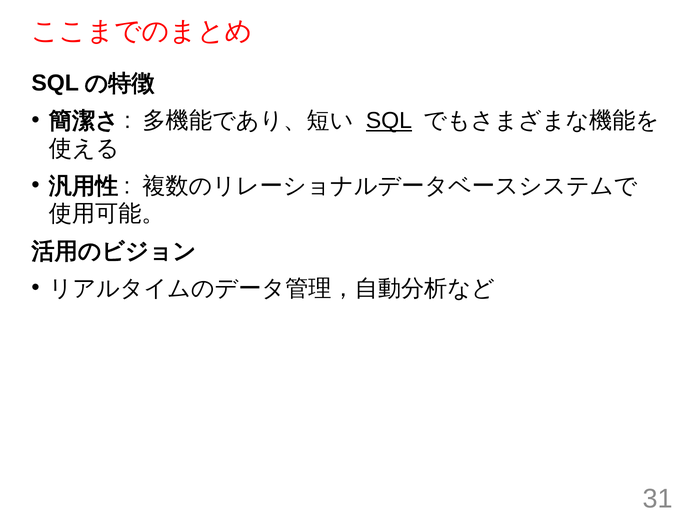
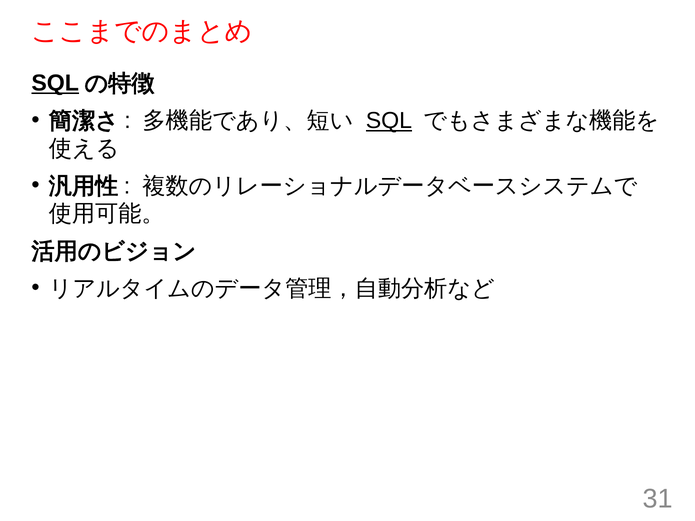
SQL at (55, 83) underline: none -> present
